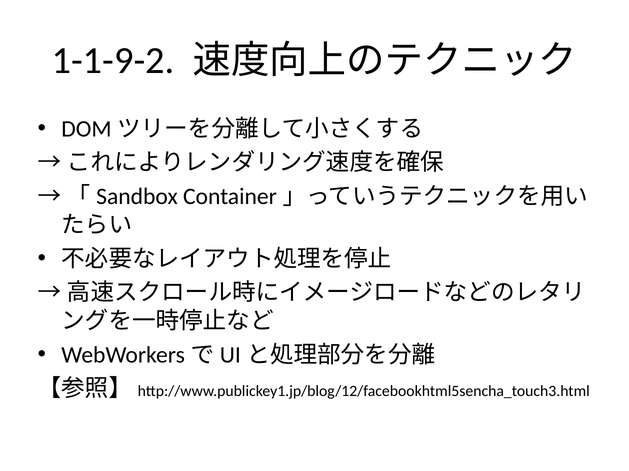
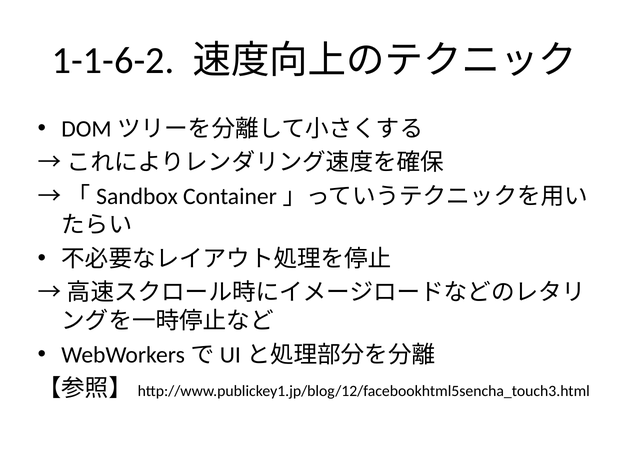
1-1-9-2: 1-1-9-2 -> 1-1-6-2
